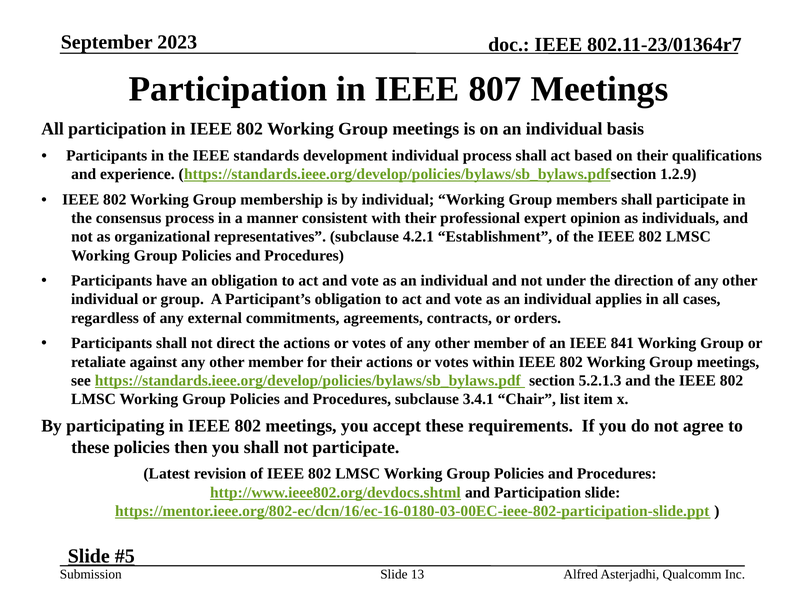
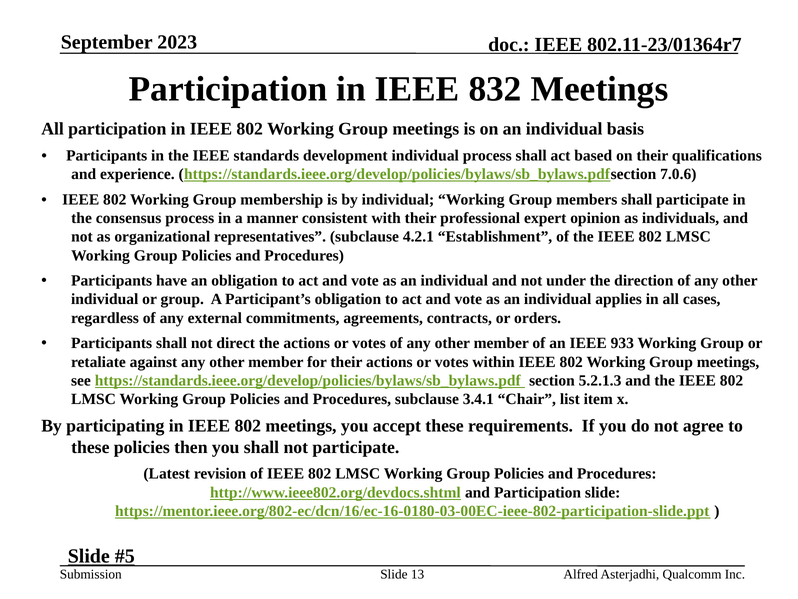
807: 807 -> 832
1.2.9: 1.2.9 -> 7.0.6
841: 841 -> 933
